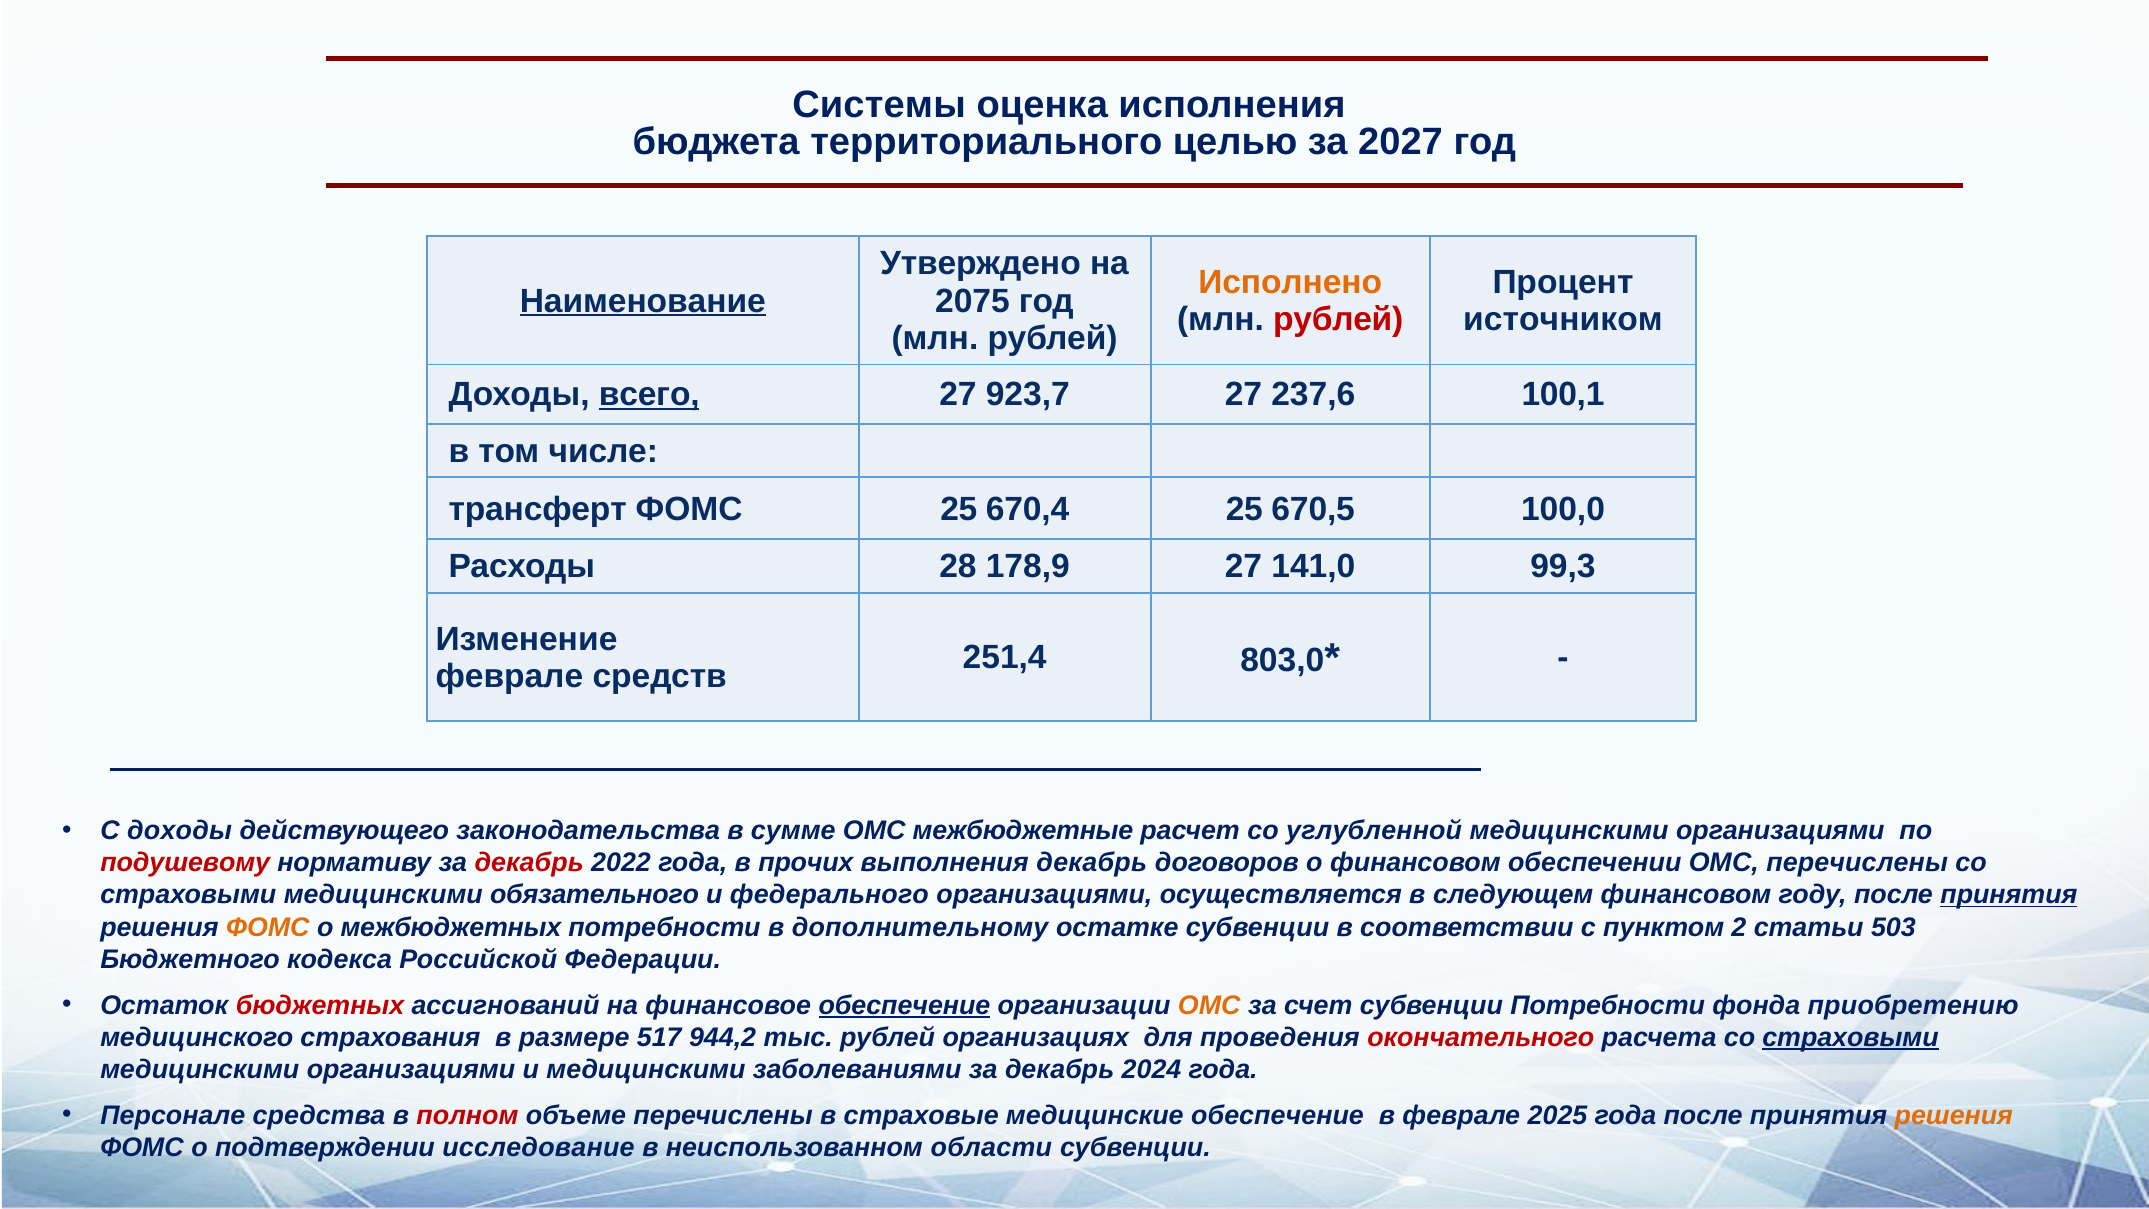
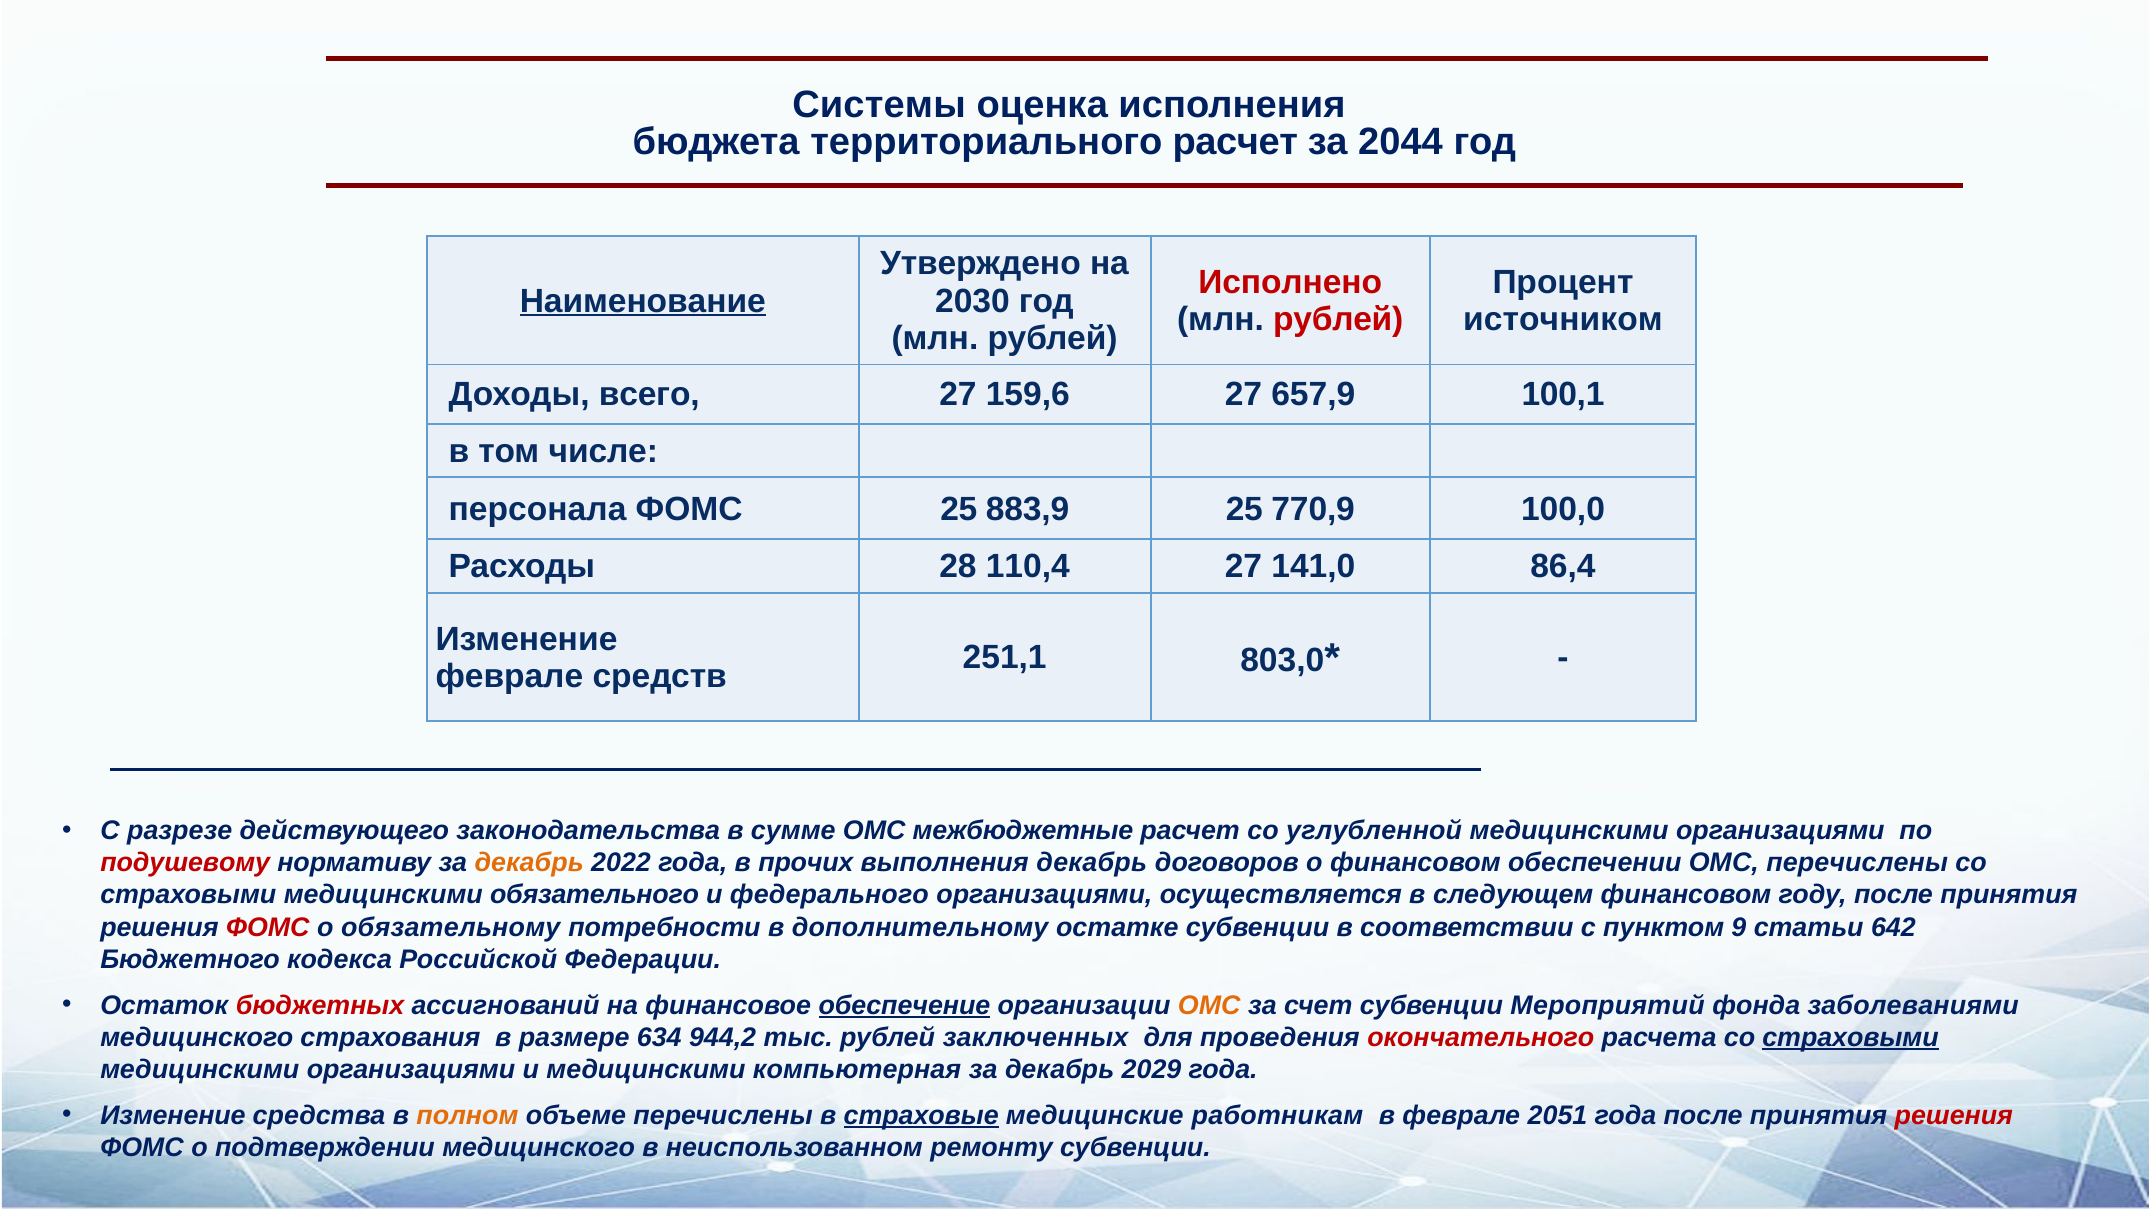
территориального целью: целью -> расчет
2027: 2027 -> 2044
Исполнено colour: orange -> red
2075: 2075 -> 2030
всего underline: present -> none
923,7: 923,7 -> 159,6
237,6: 237,6 -> 657,9
трансферт: трансферт -> персонала
670,4: 670,4 -> 883,9
670,5: 670,5 -> 770,9
178,9: 178,9 -> 110,4
99,3: 99,3 -> 86,4
251,4: 251,4 -> 251,1
С доходы: доходы -> разрезе
декабрь at (529, 863) colour: red -> orange
принятия at (2009, 895) underline: present -> none
ФОМС at (268, 927) colour: orange -> red
межбюджетных: межбюджетных -> обязательному
2: 2 -> 9
503: 503 -> 642
субвенции Потребности: Потребности -> Мероприятий
приобретению: приобретению -> заболеваниями
517: 517 -> 634
организациях: организациях -> заключенных
заболеваниями: заболеваниями -> компьютерная
2024: 2024 -> 2029
Персонале at (173, 1115): Персонале -> Изменение
полном colour: red -> orange
страховые underline: none -> present
медицинские обеспечение: обеспечение -> работникам
2025: 2025 -> 2051
решения at (1954, 1115) colour: orange -> red
подтверждении исследование: исследование -> медицинского
области: области -> ремонту
